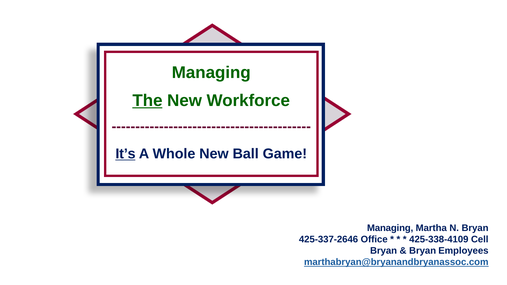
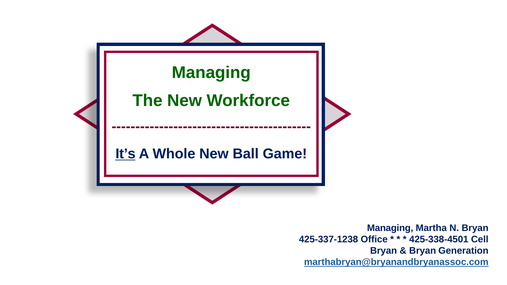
The underline: present -> none
425-337-2646: 425-337-2646 -> 425-337-1238
425-338-4109: 425-338-4109 -> 425-338-4501
Employees: Employees -> Generation
